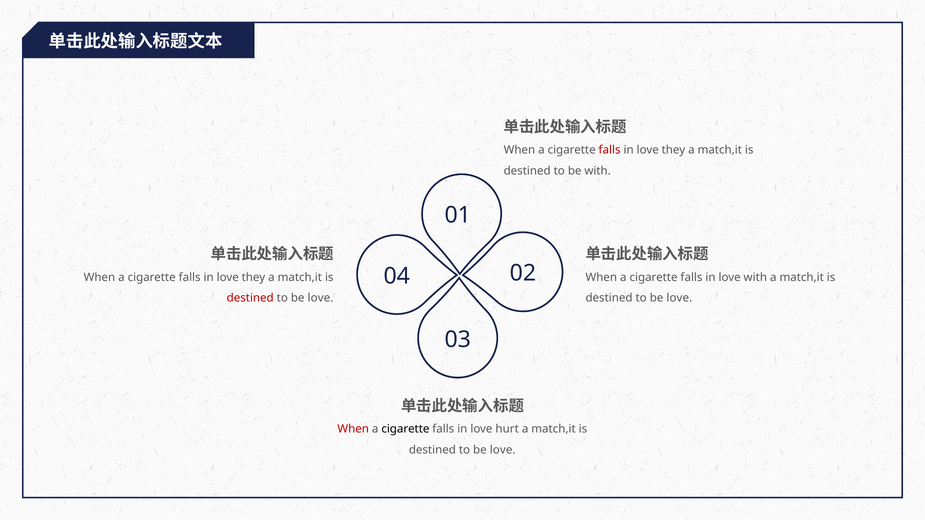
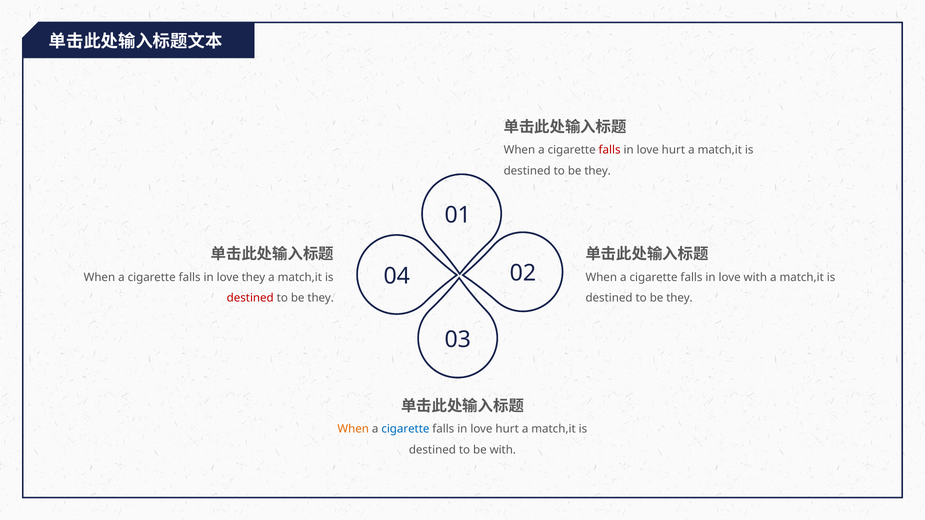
they at (673, 150): they -> hurt
with at (598, 171): with -> they
love at (321, 298): love -> they
love at (679, 298): love -> they
When at (353, 429) colour: red -> orange
cigarette at (405, 429) colour: black -> blue
love at (503, 450): love -> with
